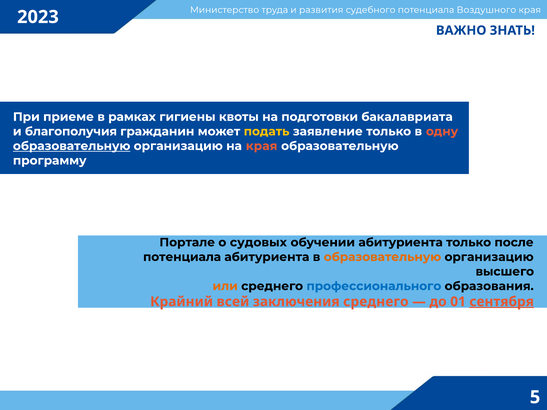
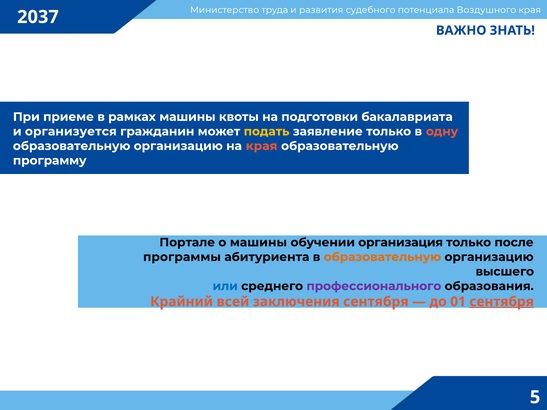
2023: 2023 -> 2037
рамках гигиены: гигиены -> машины
благополучия: благополучия -> организуется
образовательную at (72, 146) underline: present -> none
о судовых: судовых -> машины
обучении абитуриента: абитуриента -> организация
потенциала at (182, 257): потенциала -> программы
или colour: orange -> blue
профессионального colour: blue -> purple
заключения среднего: среднего -> сентября
